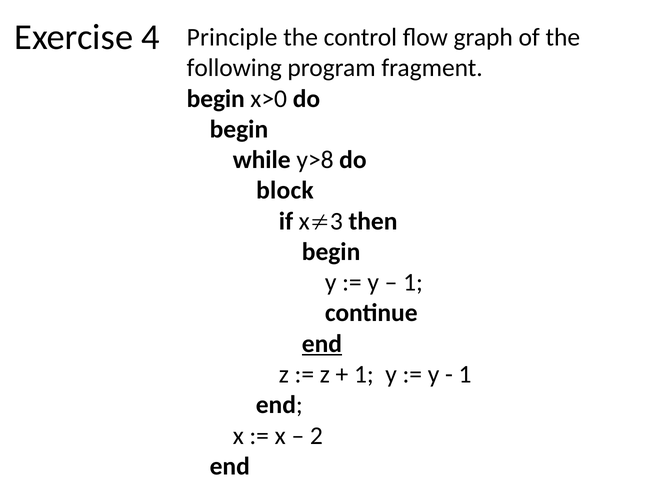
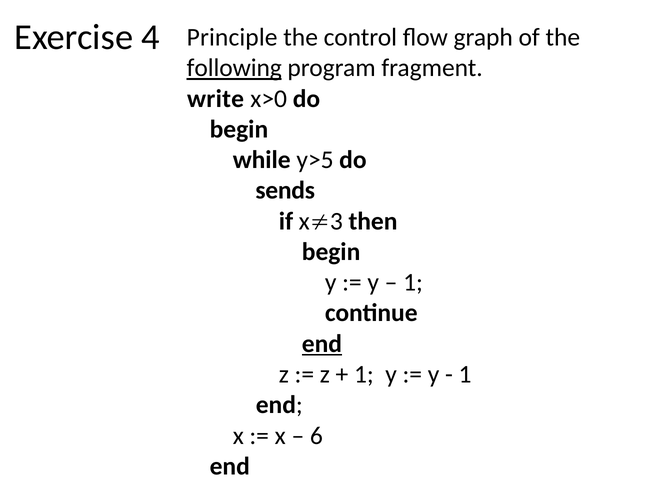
following underline: none -> present
begin at (216, 99): begin -> write
y>8: y>8 -> y>5
block: block -> sends
2: 2 -> 6
